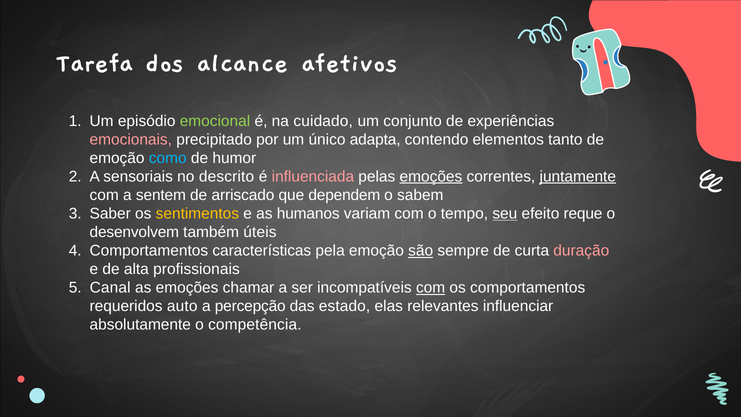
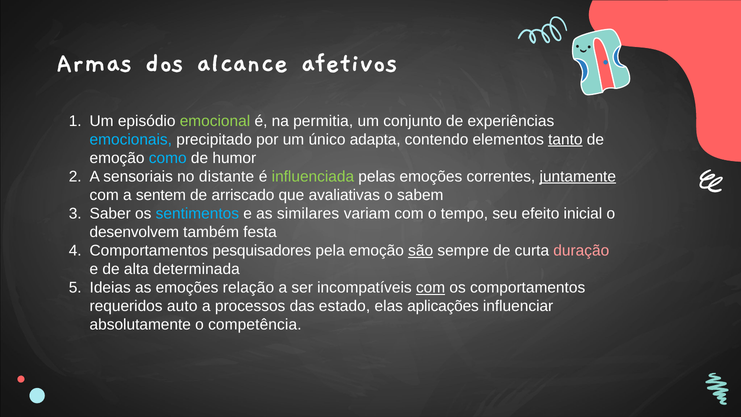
Tarefa: Tarefa -> Armas
cuidado: cuidado -> permitia
emocionais colour: pink -> light blue
tanto underline: none -> present
descrito: descrito -> distante
influenciada colour: pink -> light green
emoções at (431, 176) underline: present -> none
dependem: dependem -> avaliativas
sentimentos colour: yellow -> light blue
humanos: humanos -> similares
seu underline: present -> none
reque: reque -> inicial
úteis: úteis -> festa
características: características -> pesquisadores
profissionais: profissionais -> determinada
Canal: Canal -> Ideias
chamar: chamar -> relação
percepção: percepção -> processos
relevantes: relevantes -> aplicações
